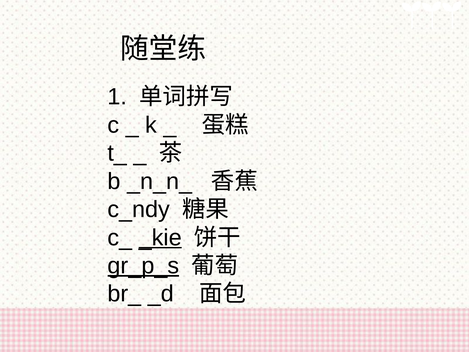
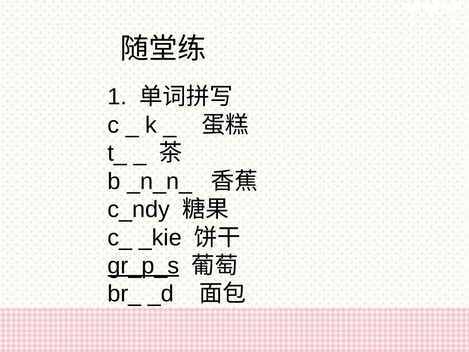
_kie underline: present -> none
